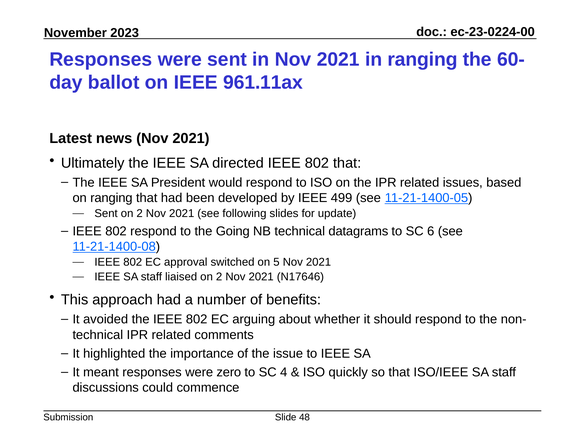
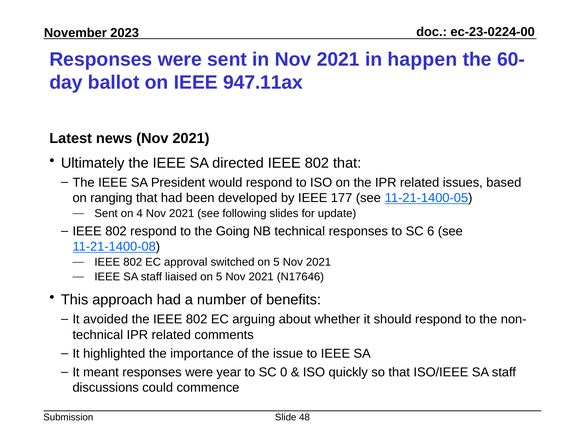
in ranging: ranging -> happen
961.11ax: 961.11ax -> 947.11ax
499: 499 -> 177
Sent on 2: 2 -> 4
technical datagrams: datagrams -> responses
liaised on 2: 2 -> 5
zero: zero -> year
4: 4 -> 0
